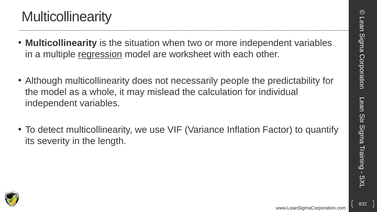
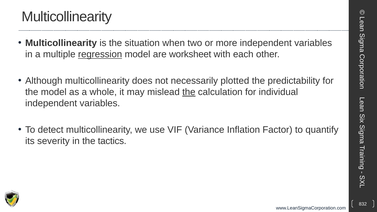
people: people -> plotted
the at (189, 92) underline: none -> present
length: length -> tactics
